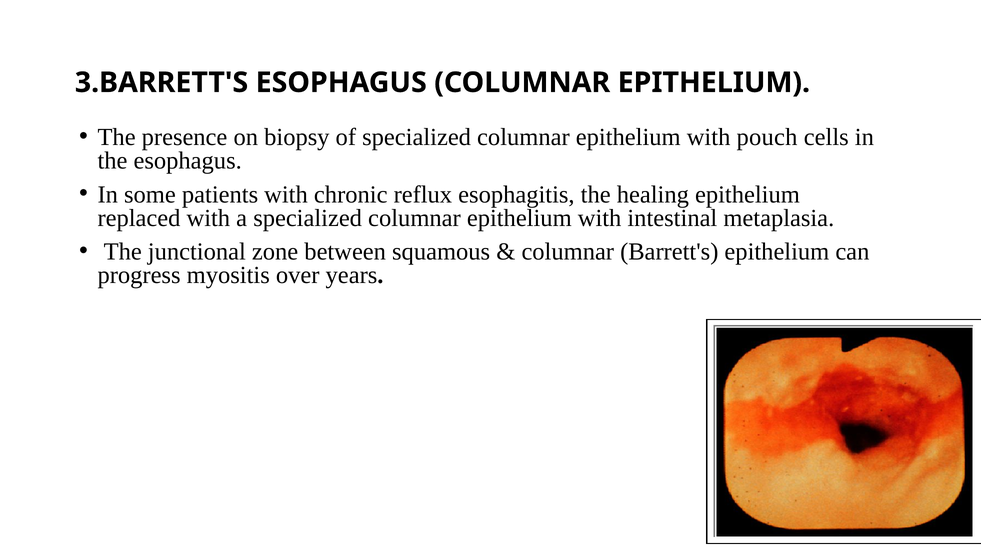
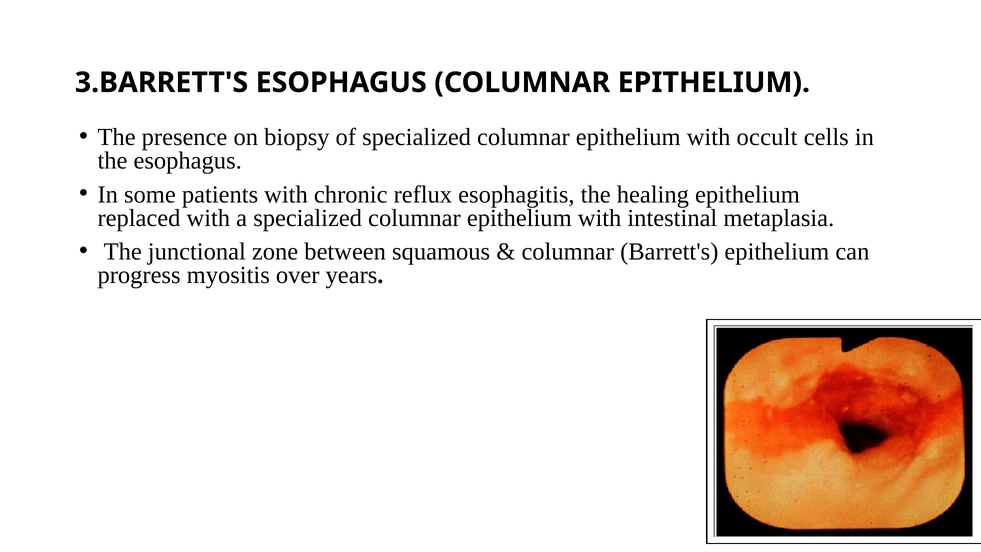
pouch: pouch -> occult
